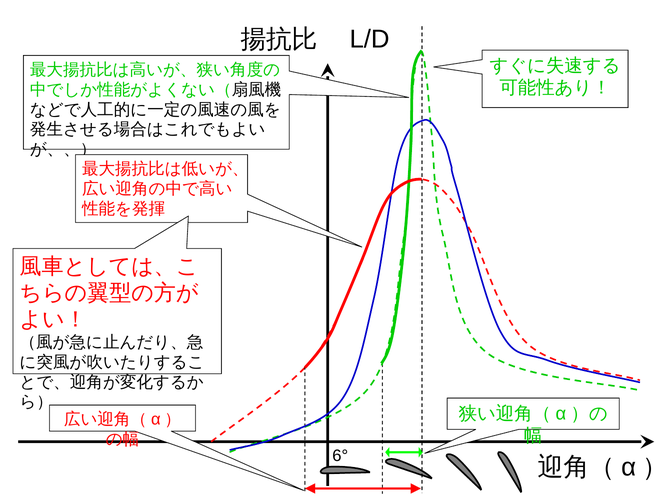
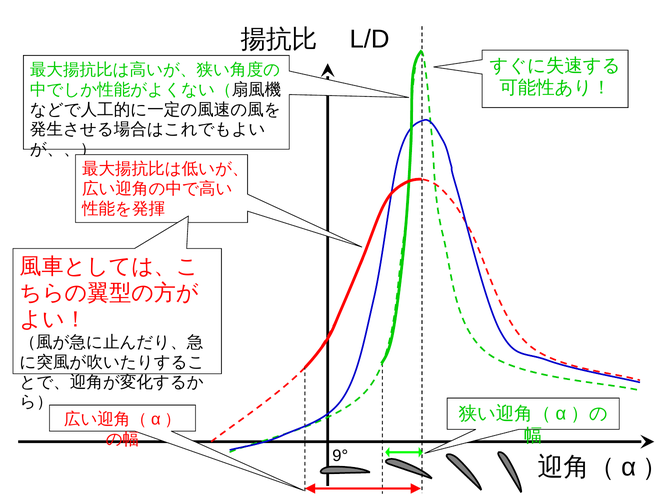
6°: 6° -> 9°
